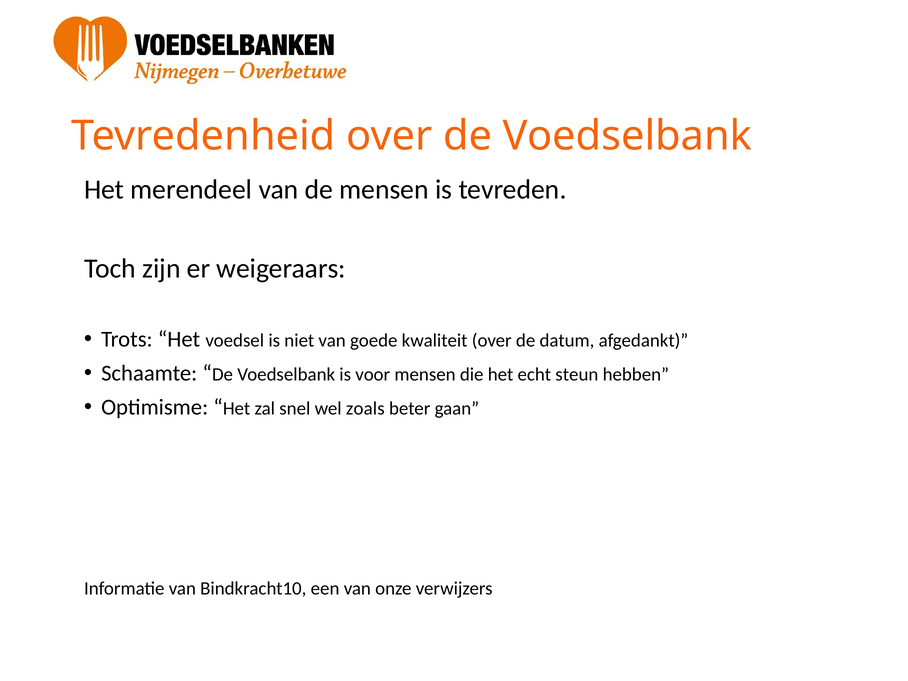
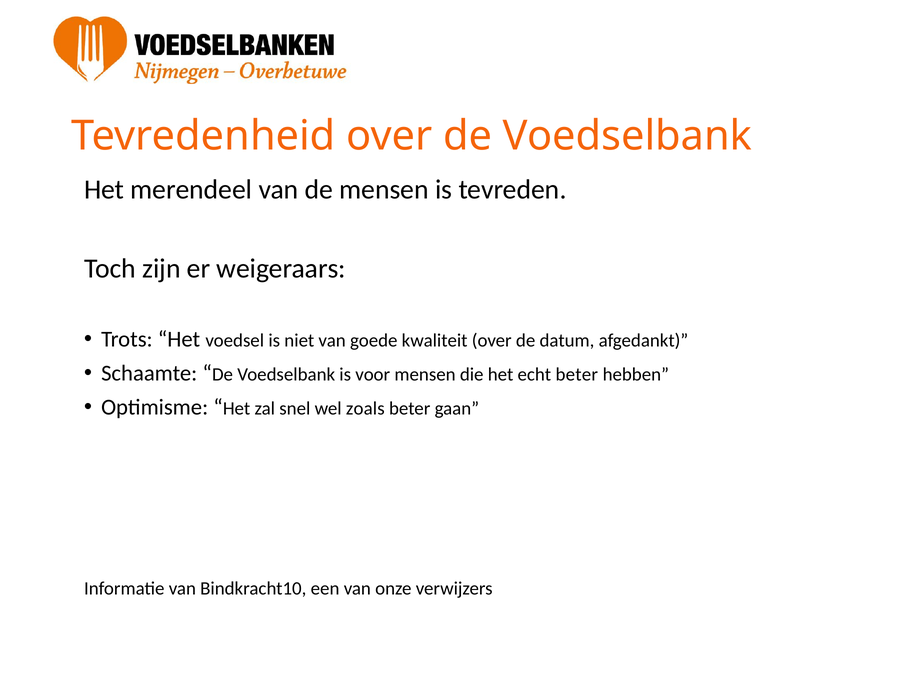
echt steun: steun -> beter
